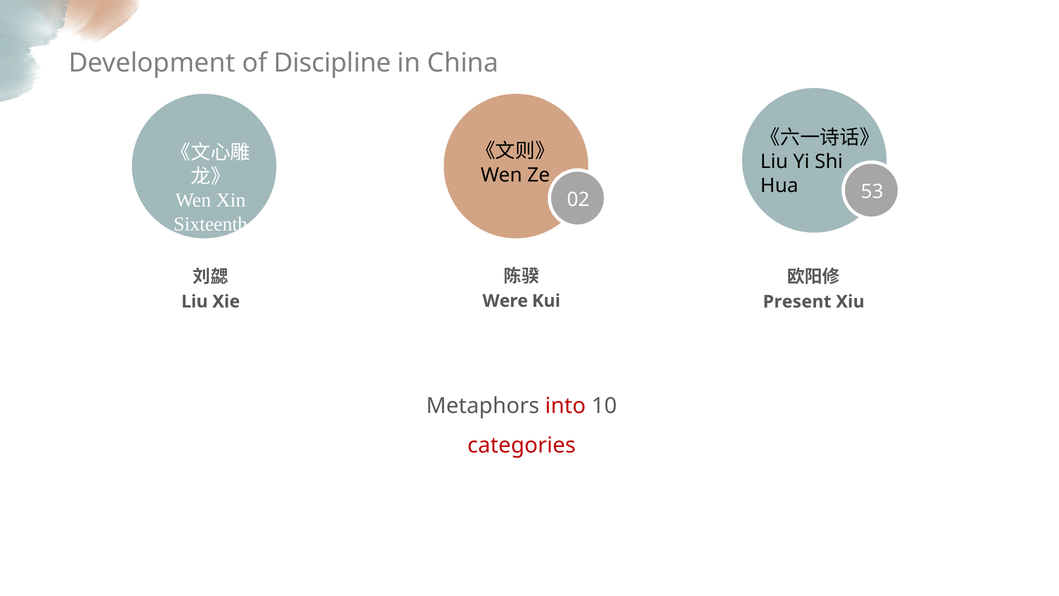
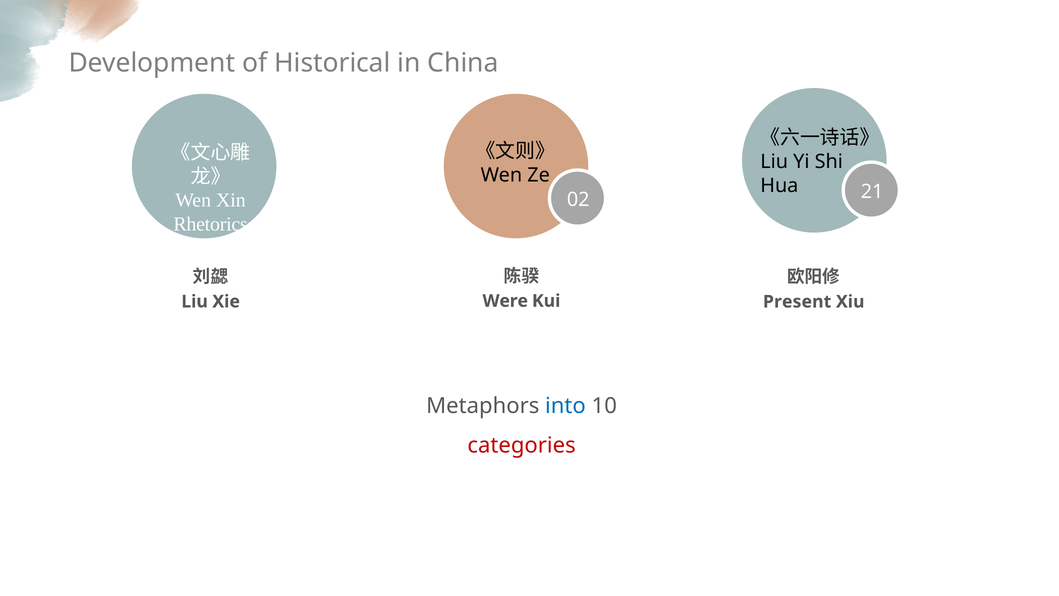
Discipline: Discipline -> Historical
53: 53 -> 21
Sixteenth: Sixteenth -> Rhetorics
into colour: red -> blue
